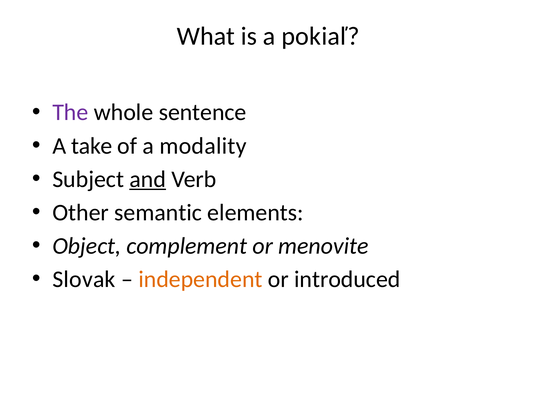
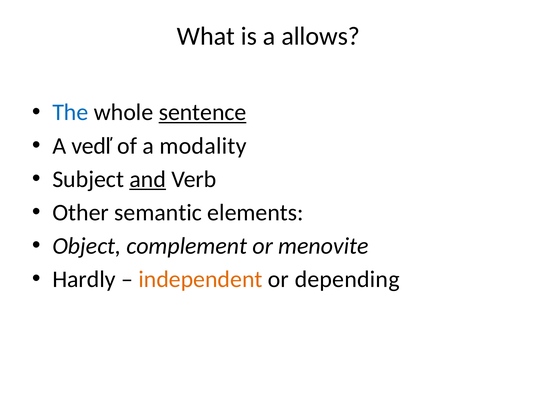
pokiaľ: pokiaľ -> allows
The colour: purple -> blue
sentence underline: none -> present
take: take -> vedľ
Slovak: Slovak -> Hardly
introduced: introduced -> depending
